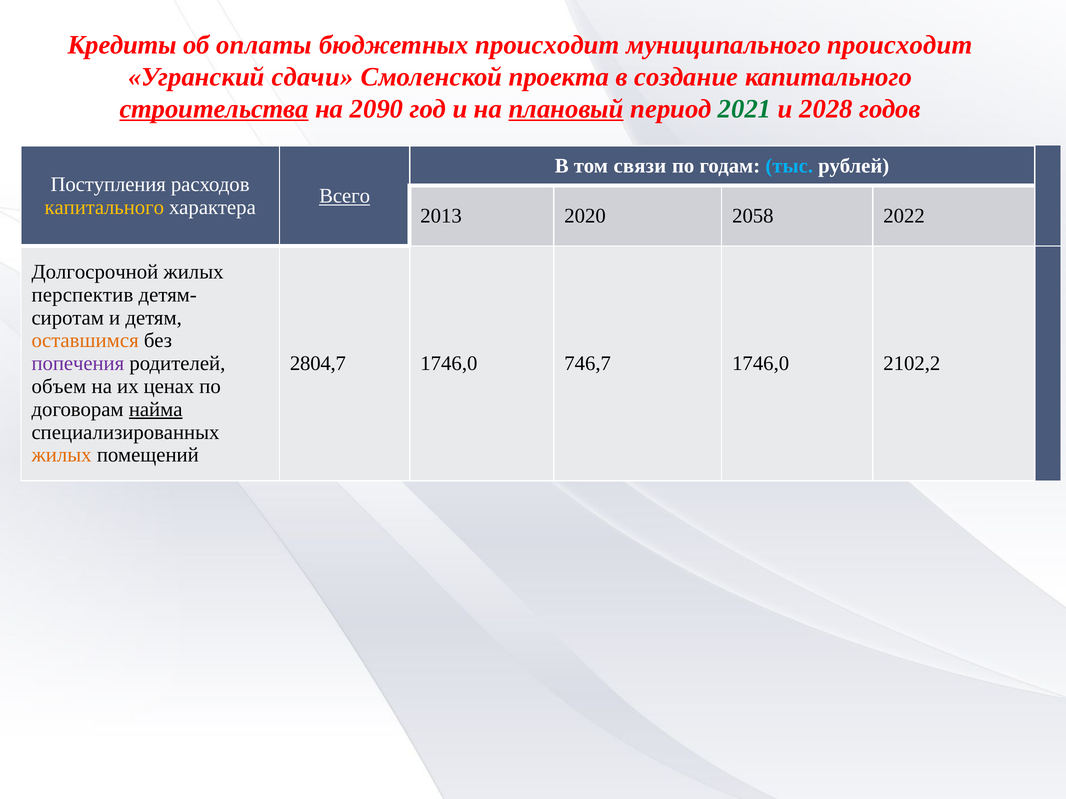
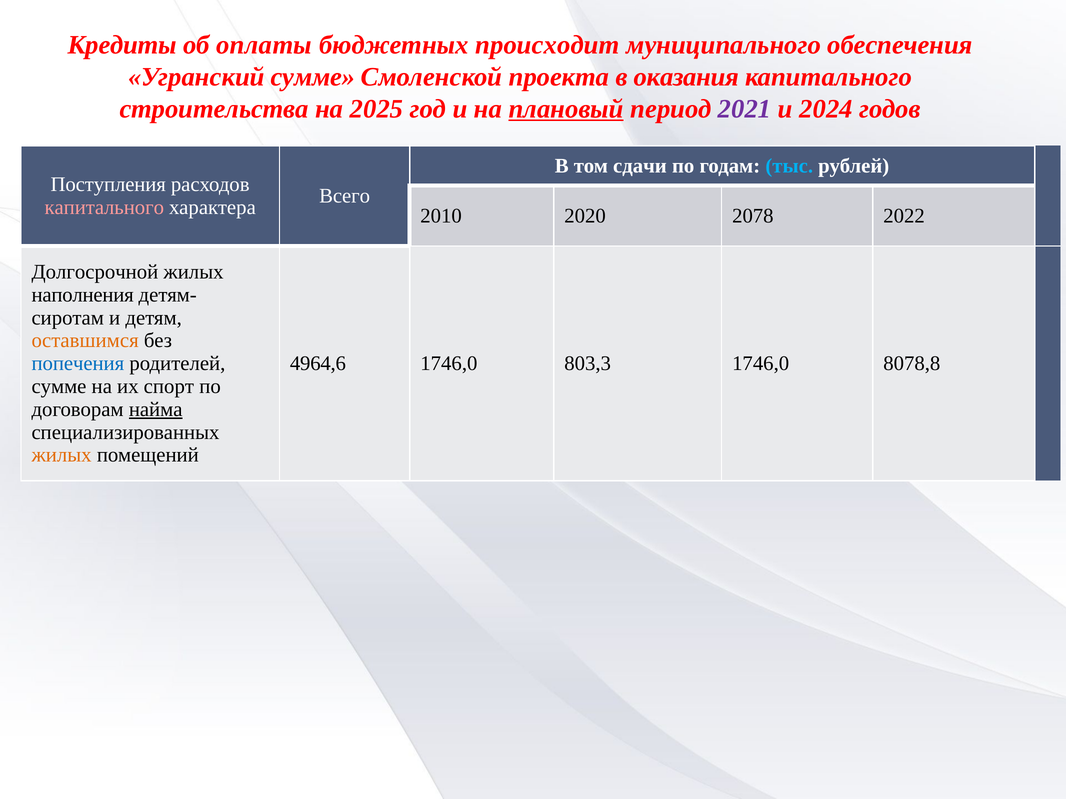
муниципального происходит: происходит -> обеспечения
Угранский сдачи: сдачи -> сумме
создание: создание -> оказания
строительства underline: present -> none
2090: 2090 -> 2025
2021 colour: green -> purple
2028: 2028 -> 2024
связи: связи -> сдачи
Всего underline: present -> none
капитального at (104, 208) colour: yellow -> pink
2013: 2013 -> 2010
2058: 2058 -> 2078
перспектив: перспектив -> наполнения
попечения colour: purple -> blue
2804,7: 2804,7 -> 4964,6
746,7: 746,7 -> 803,3
2102,2: 2102,2 -> 8078,8
объем at (59, 387): объем -> сумме
ценах: ценах -> спорт
